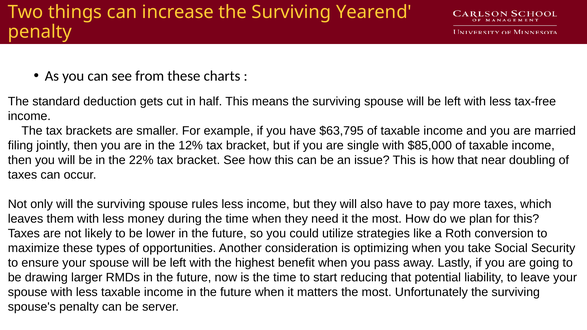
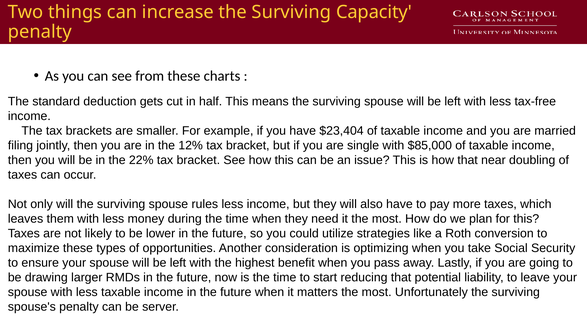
Yearend: Yearend -> Capacity
$63,795: $63,795 -> $23,404
